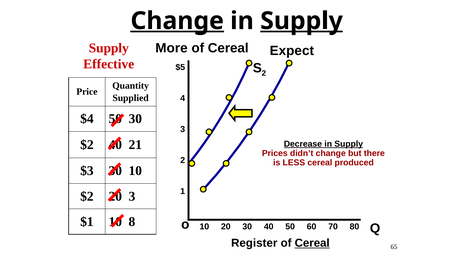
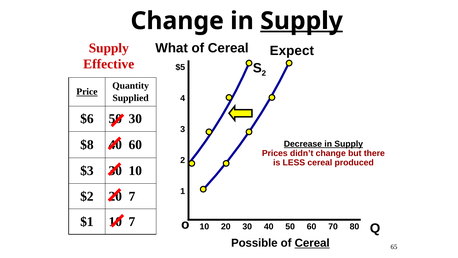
Change at (177, 21) underline: present -> none
More: More -> What
Price underline: none -> present
$4: $4 -> $6
$2 at (87, 145): $2 -> $8
21 at (135, 145): 21 -> 60
3 at (132, 196): 3 -> 7
8 at (132, 221): 8 -> 7
Register: Register -> Possible
